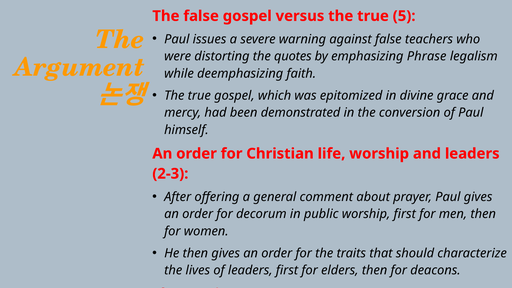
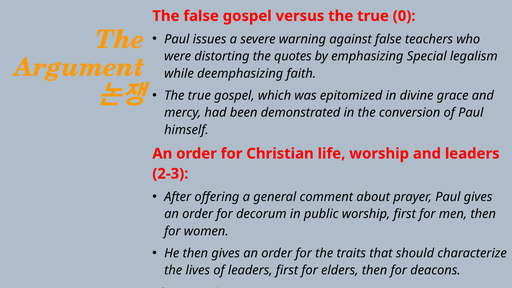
5: 5 -> 0
Phrase: Phrase -> Special
